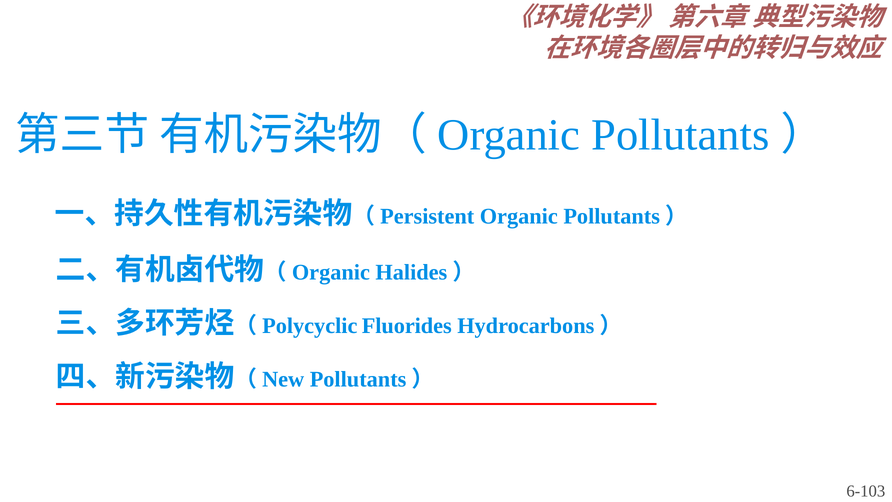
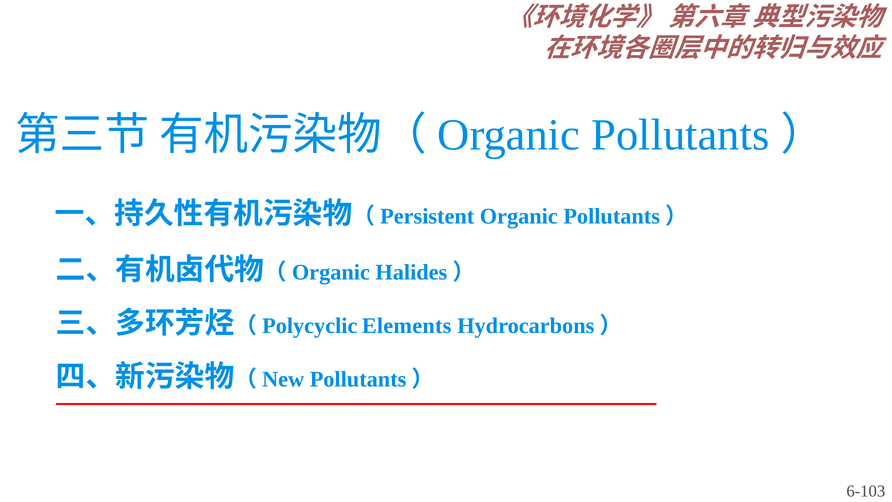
Fluorides: Fluorides -> Elements
